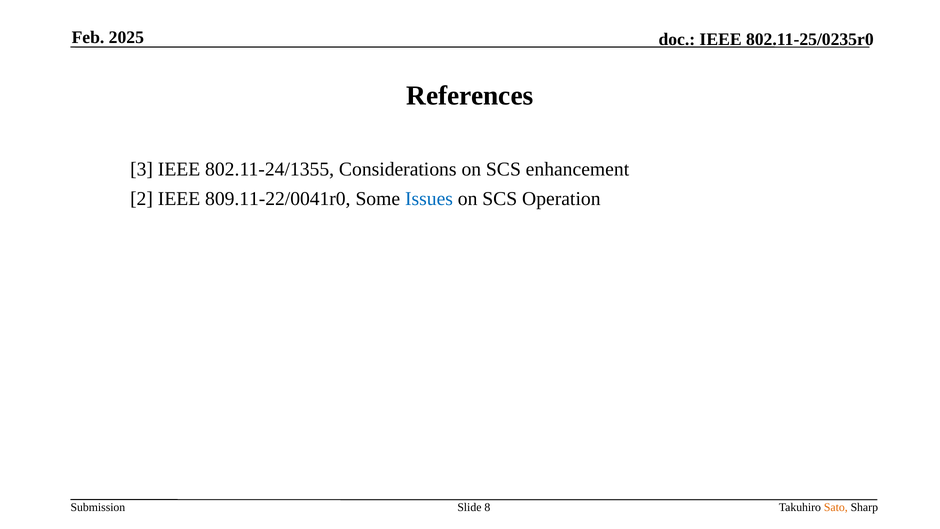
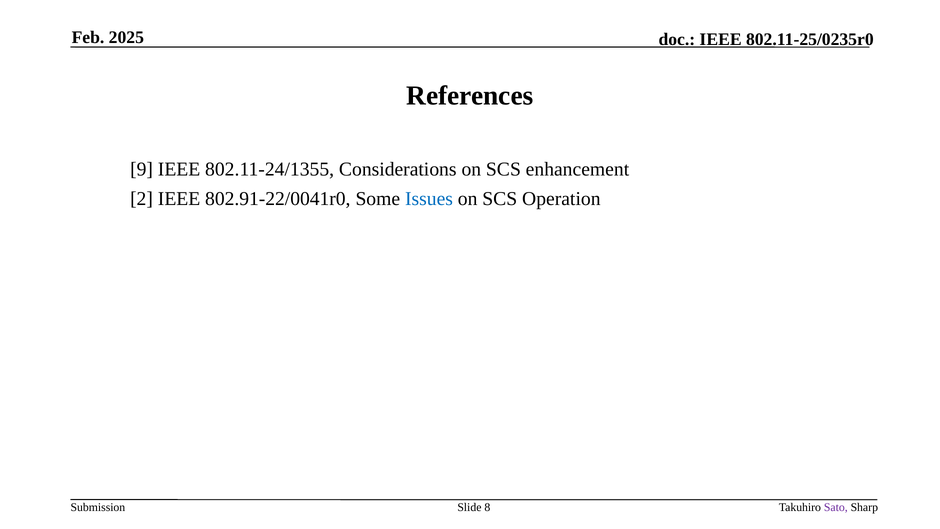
3: 3 -> 9
809.11-22/0041r0: 809.11-22/0041r0 -> 802.91-22/0041r0
Sato colour: orange -> purple
